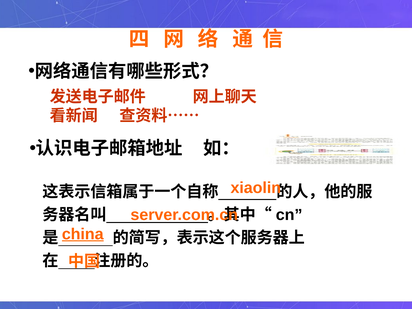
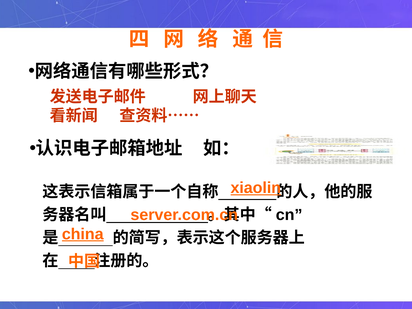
xiaolin underline: none -> present
